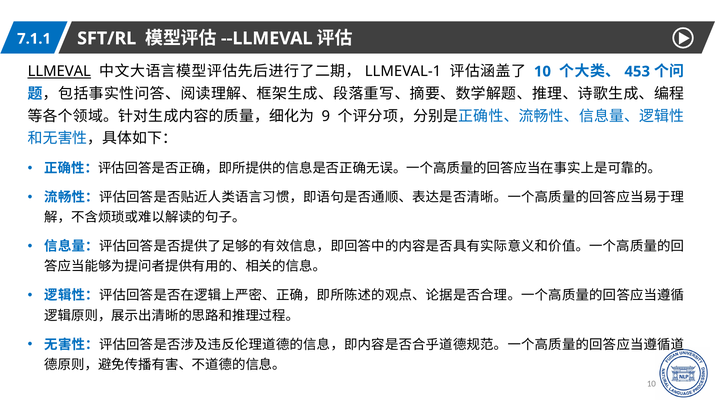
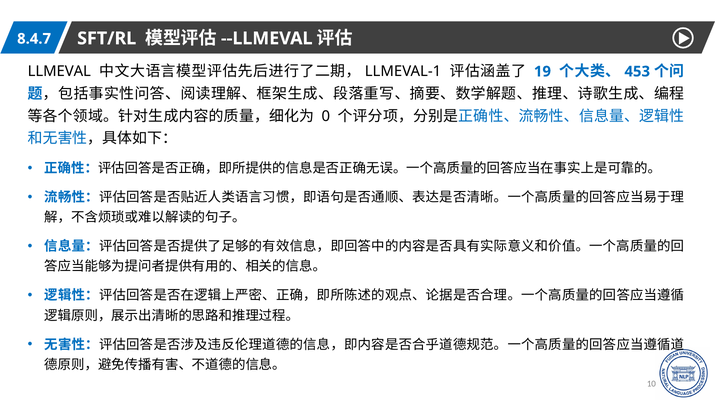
7.1.1: 7.1.1 -> 8.4.7
LLMEVAL underline: present -> none
10: 10 -> 19
9: 9 -> 0
